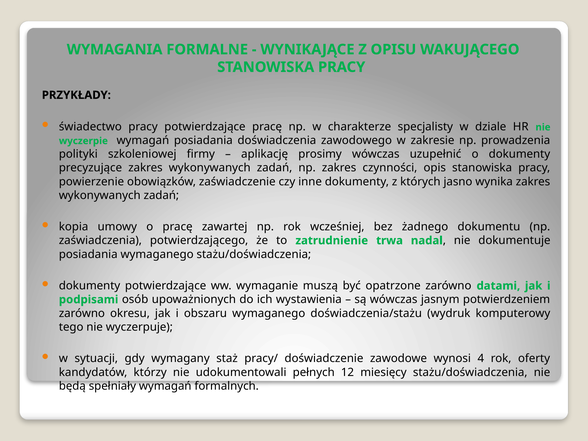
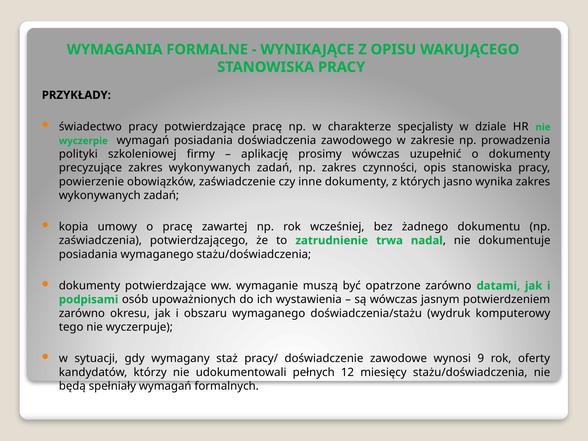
4: 4 -> 9
